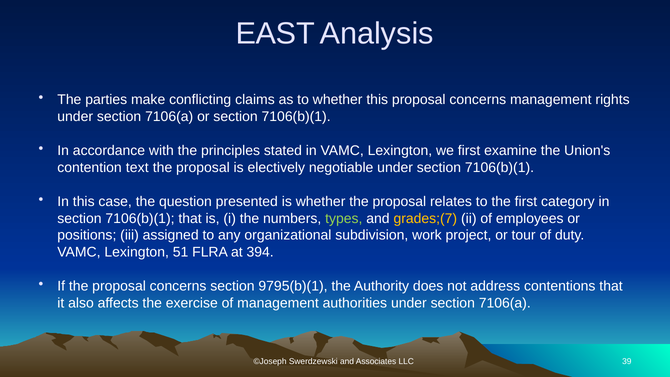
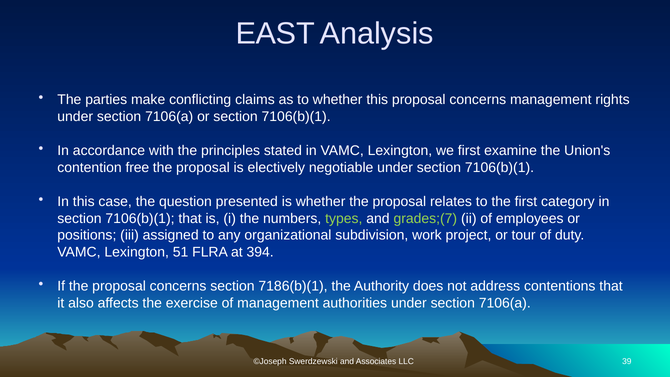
text: text -> free
grades;(7 colour: yellow -> light green
9795(b)(1: 9795(b)(1 -> 7186(b)(1
